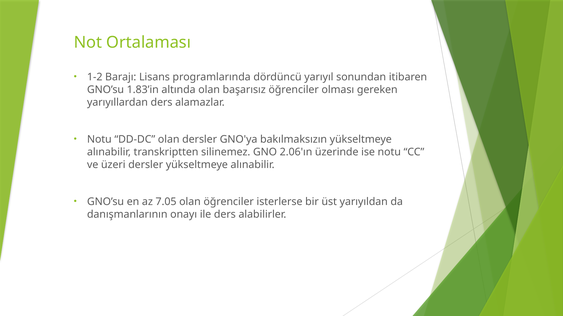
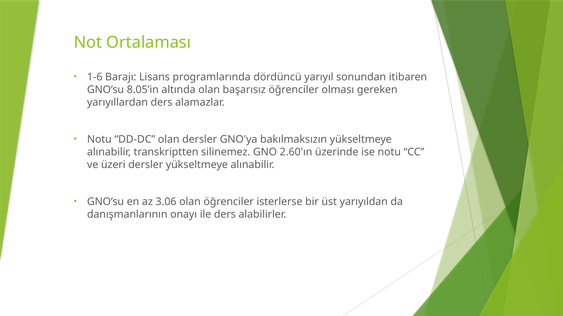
1-2: 1-2 -> 1-6
1.83’in: 1.83’in -> 8.05’in
2.06'ın: 2.06'ın -> 2.60'ın
7.05: 7.05 -> 3.06
